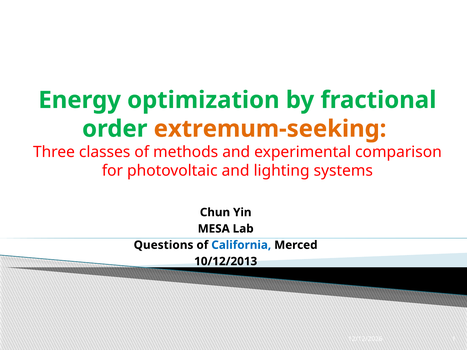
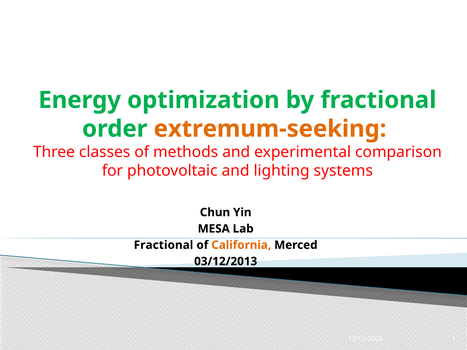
Questions at (164, 245): Questions -> Fractional
California colour: blue -> orange
10/12/2013: 10/12/2013 -> 03/12/2013
